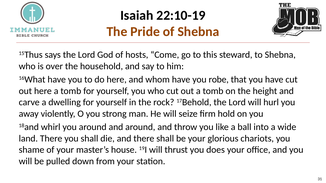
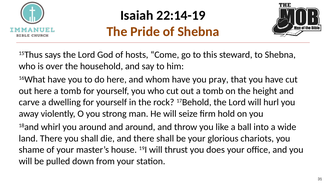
22:10-19: 22:10-19 -> 22:14-19
robe: robe -> pray
